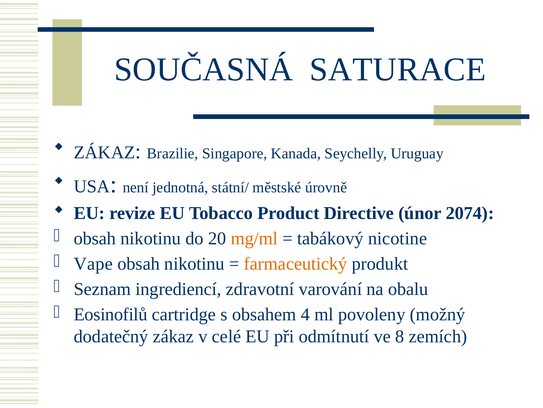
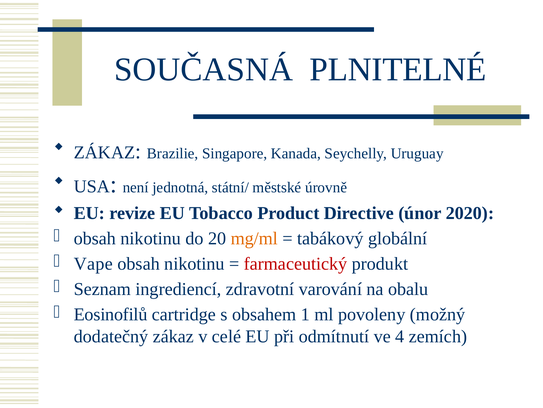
SATURACE: SATURACE -> PLNITELNÉ
2074: 2074 -> 2020
nicotine: nicotine -> globální
farmaceutický colour: orange -> red
4: 4 -> 1
8: 8 -> 4
